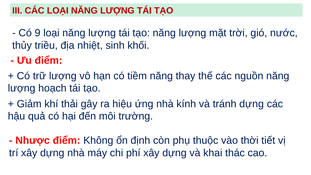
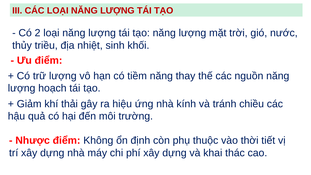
9: 9 -> 2
tránh dựng: dựng -> chiều
